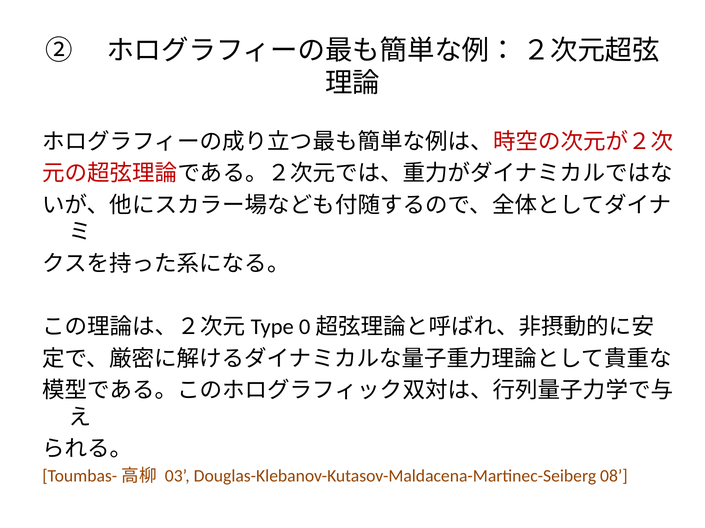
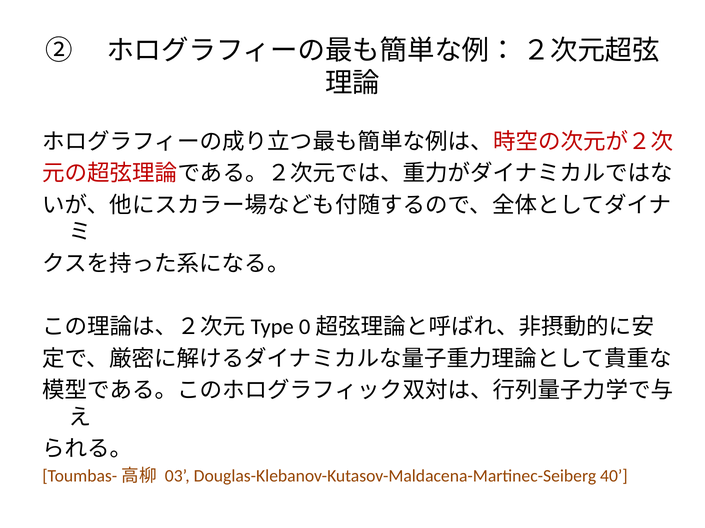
08: 08 -> 40
